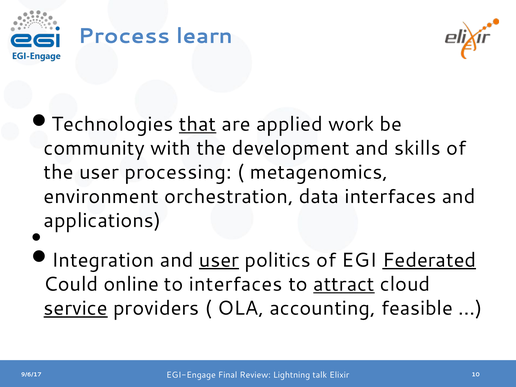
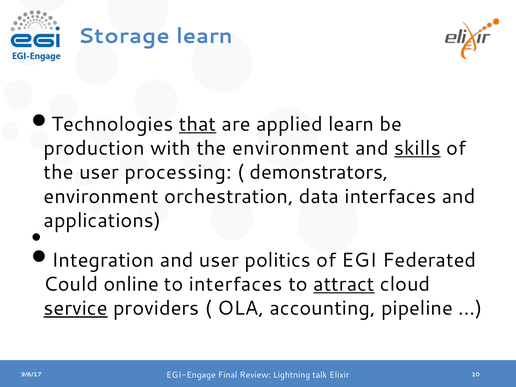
Process: Process -> Storage
applied work: work -> learn
community: community -> production
the development: development -> environment
skills underline: none -> present
metagenomics: metagenomics -> demonstrators
user at (219, 260) underline: present -> none
Federated underline: present -> none
feasible: feasible -> pipeline
